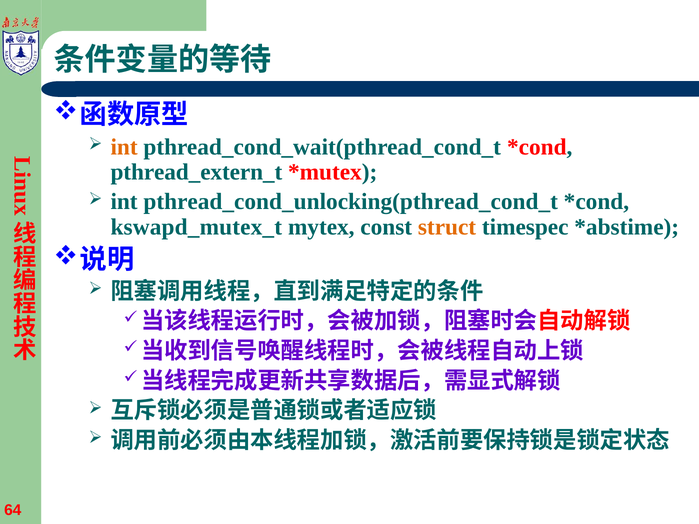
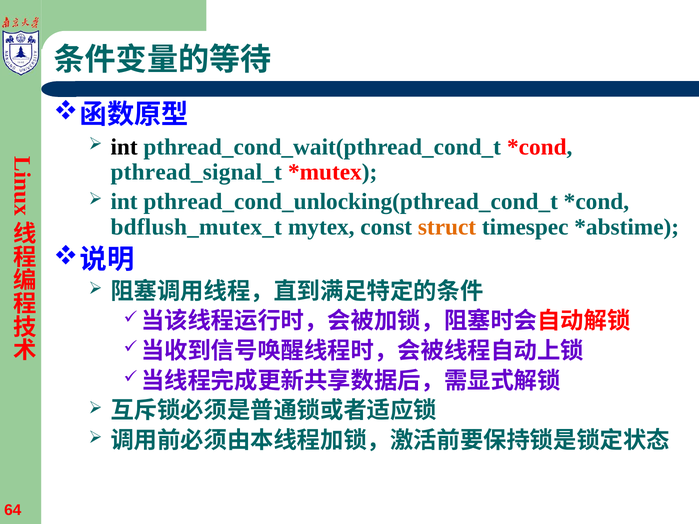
int at (124, 147) colour: orange -> black
pthread_extern_t: pthread_extern_t -> pthread_signal_t
kswapd_mutex_t: kswapd_mutex_t -> bdflush_mutex_t
